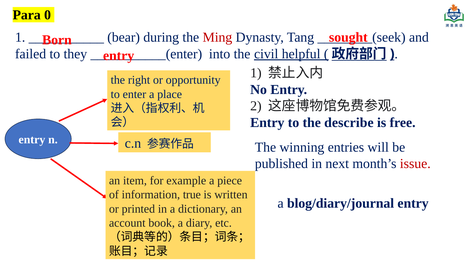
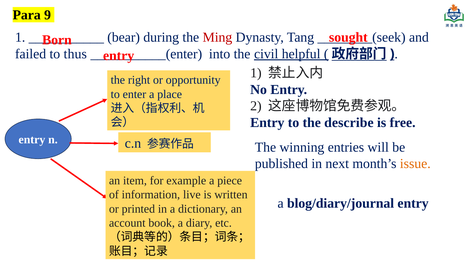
0: 0 -> 9
they: they -> thus
issue colour: red -> orange
true: true -> live
